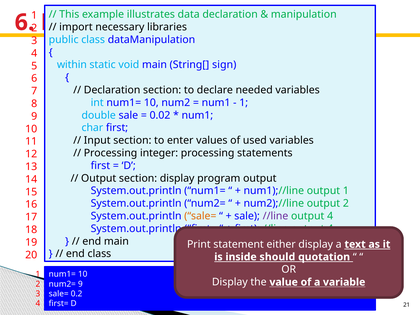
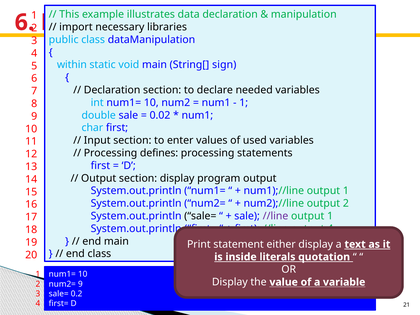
integer: integer -> defines
sale= at (200, 216) colour: orange -> black
4 at (330, 216): 4 -> 1
should: should -> literals
